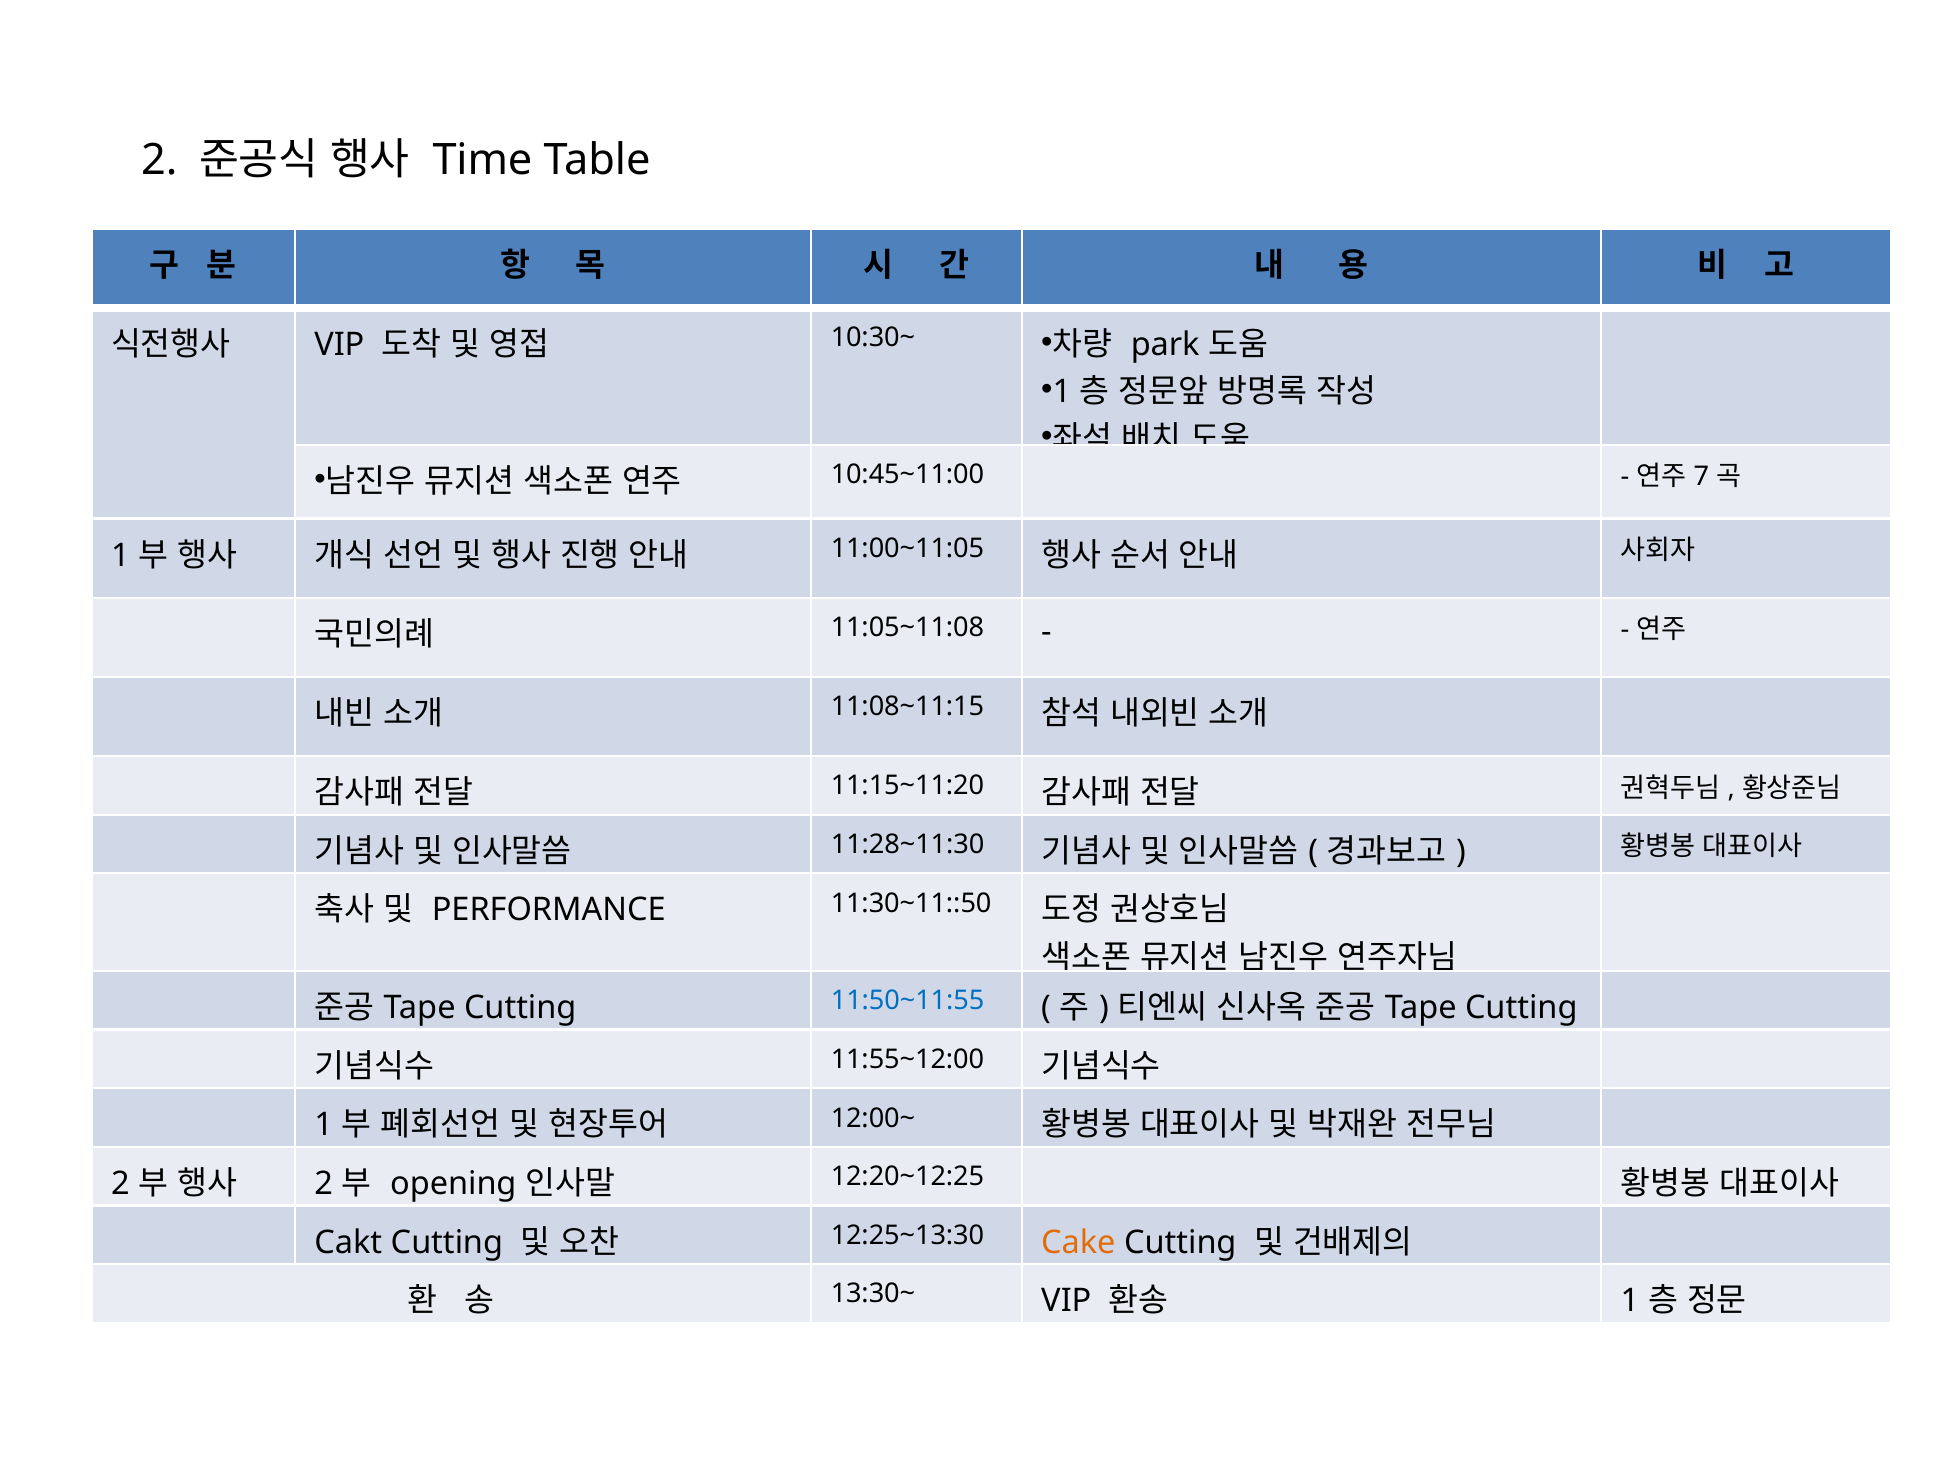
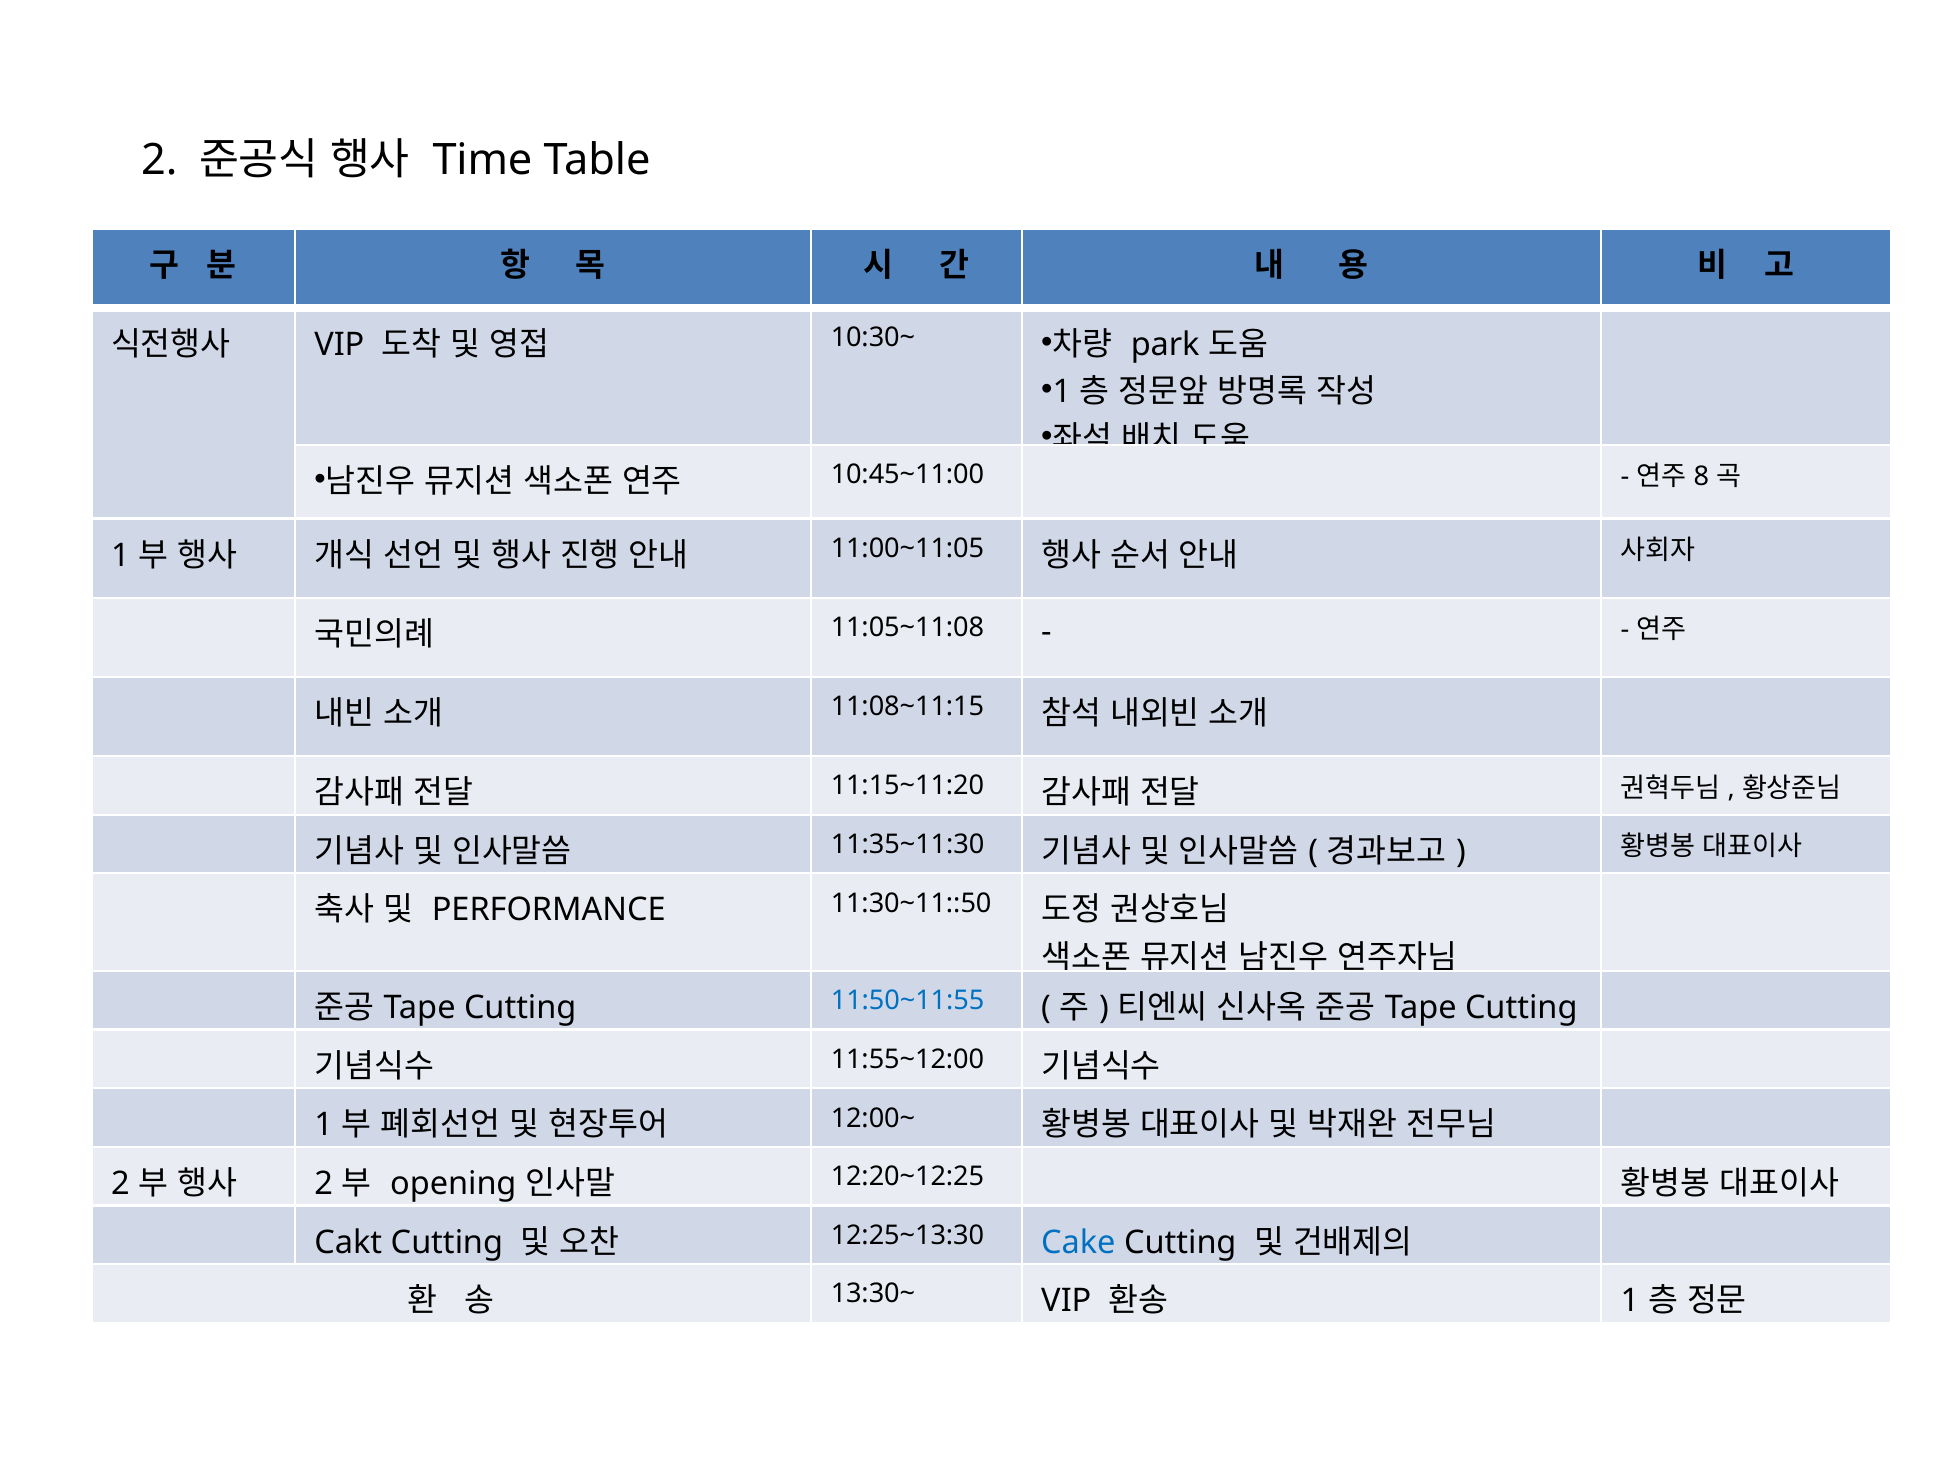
7: 7 -> 8
11:28~11:30: 11:28~11:30 -> 11:35~11:30
Cake colour: orange -> blue
